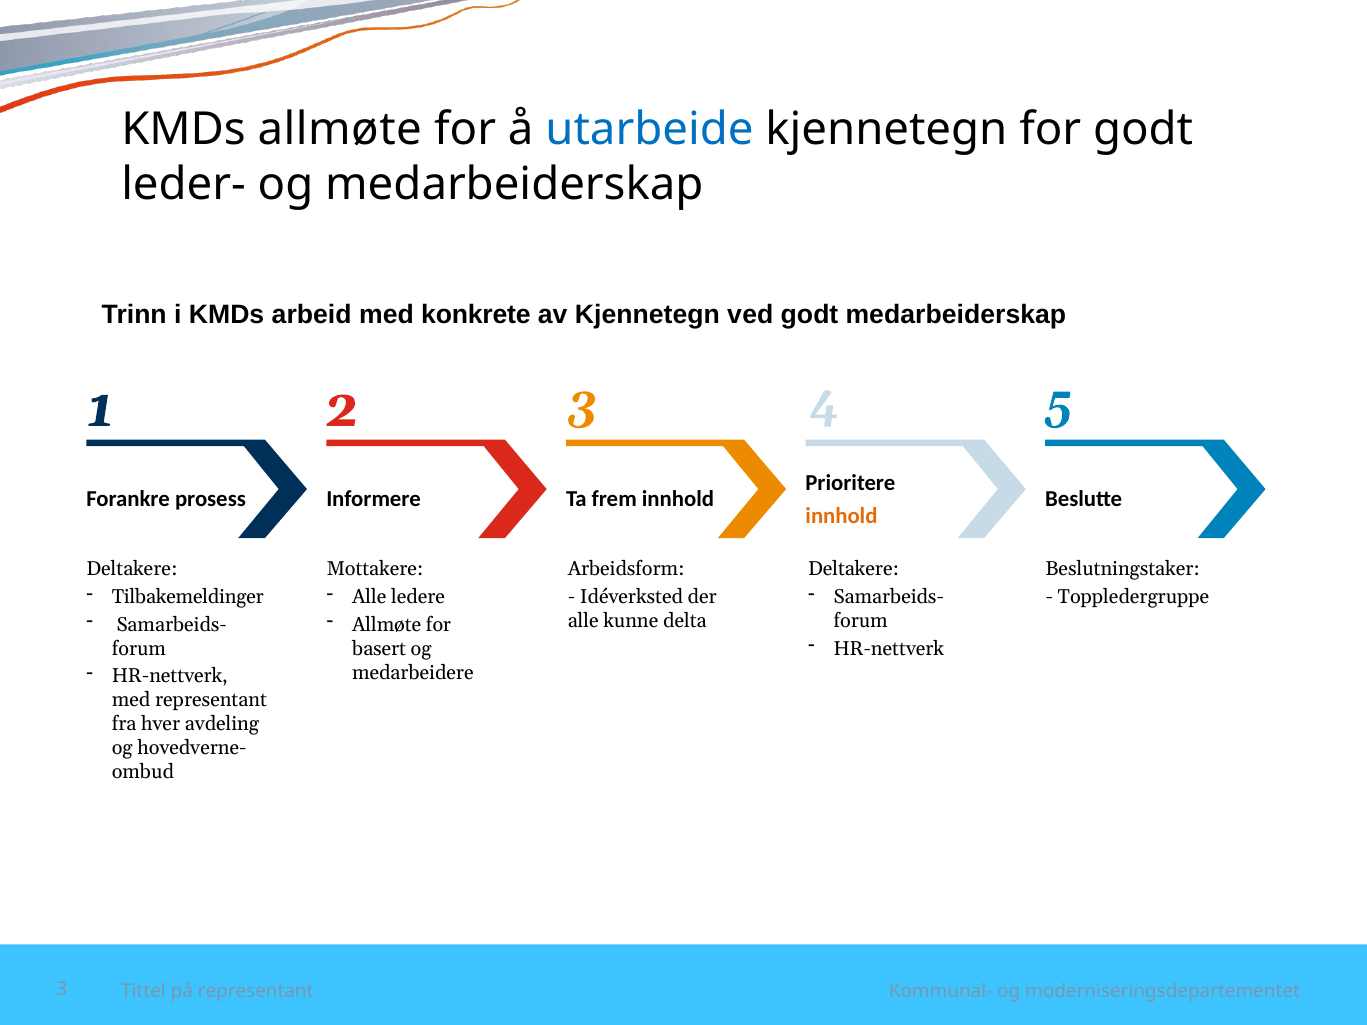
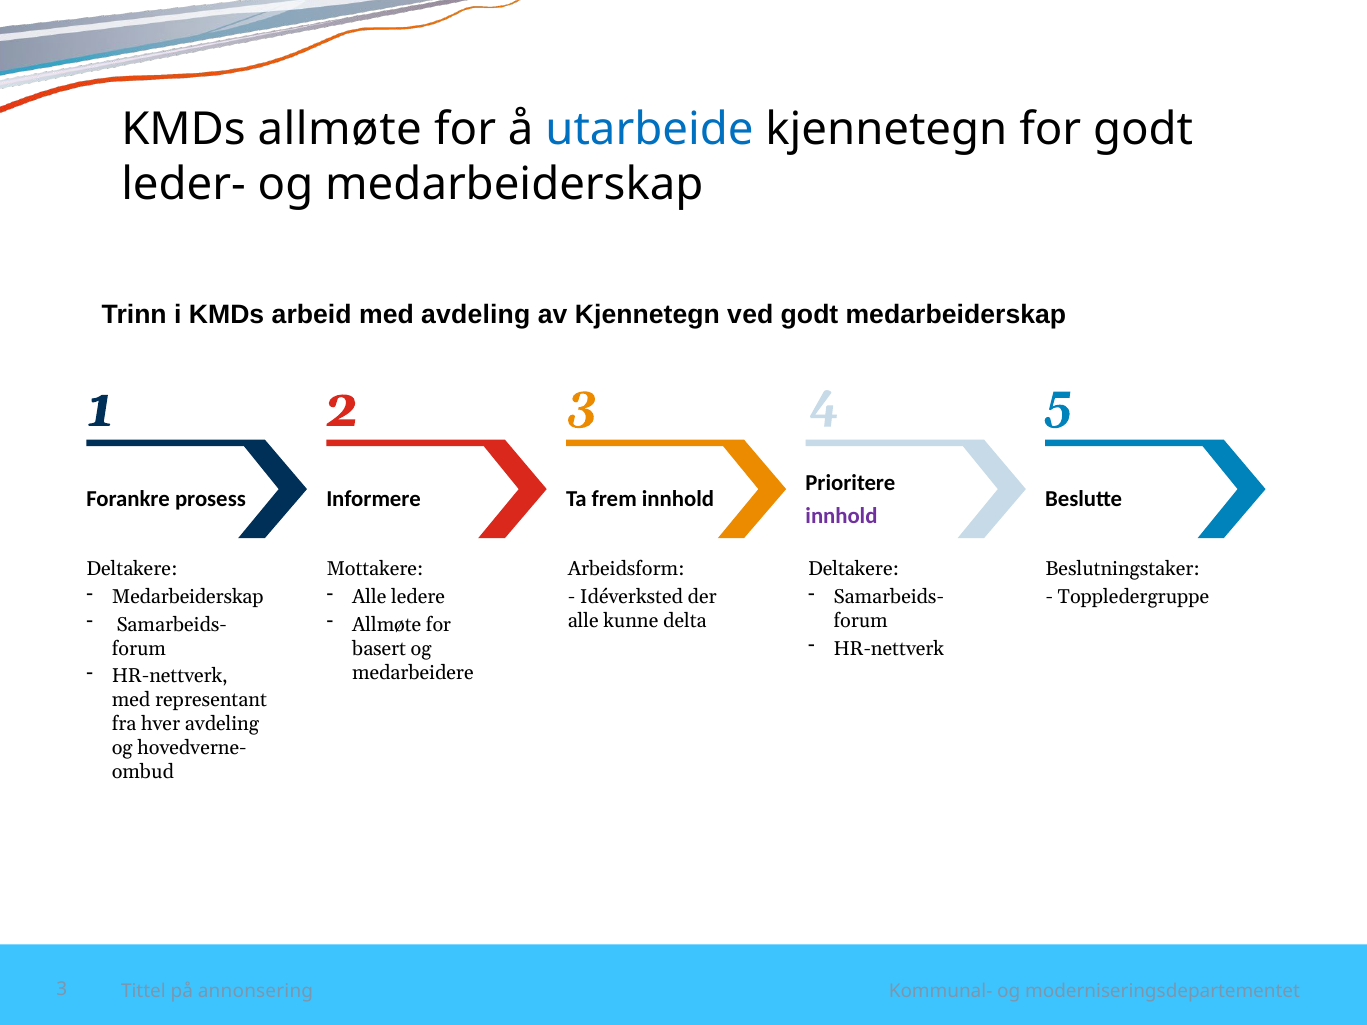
med konkrete: konkrete -> avdeling
innhold at (841, 516) colour: orange -> purple
Tilbakemeldinger at (188, 597): Tilbakemeldinger -> Medarbeiderskap
på representant: representant -> annonsering
